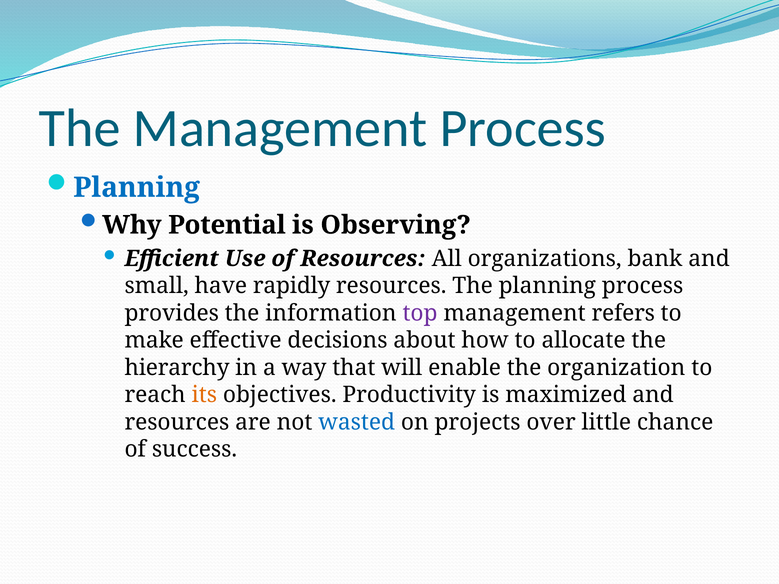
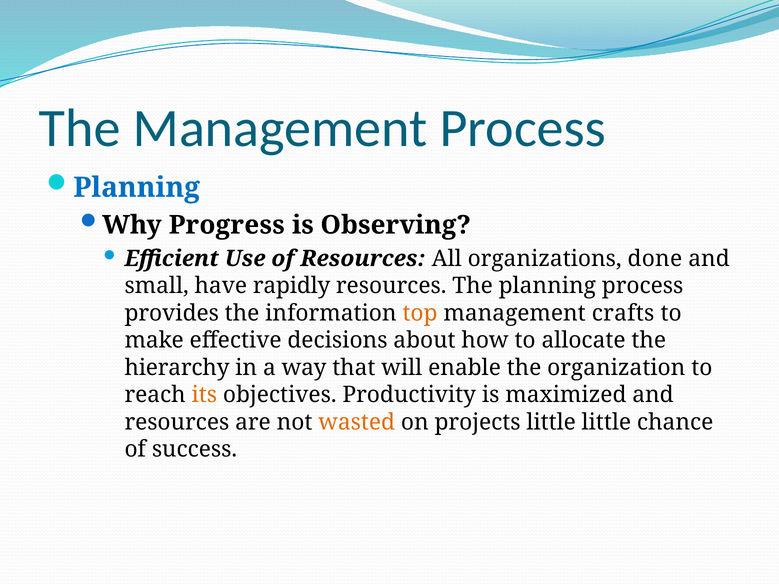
Potential: Potential -> Progress
bank: bank -> done
top colour: purple -> orange
refers: refers -> crafts
wasted colour: blue -> orange
projects over: over -> little
